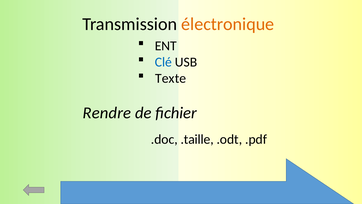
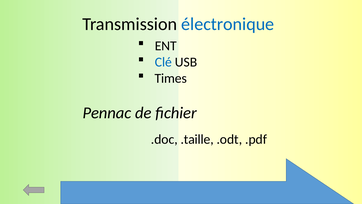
électronique colour: orange -> blue
Texte: Texte -> Times
Rendre: Rendre -> Pennac
